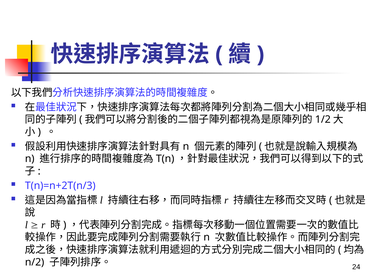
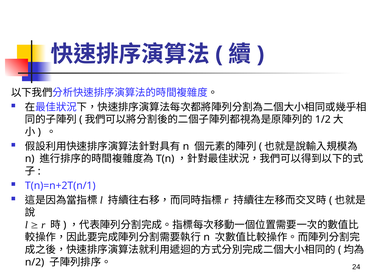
T(n)=n+2T(n/3: T(n)=n+2T(n/3 -> T(n)=n+2T(n/1
